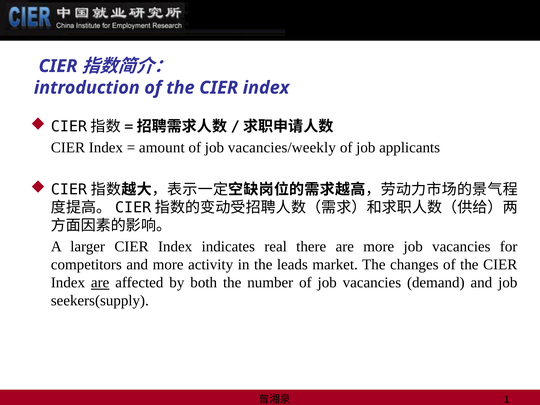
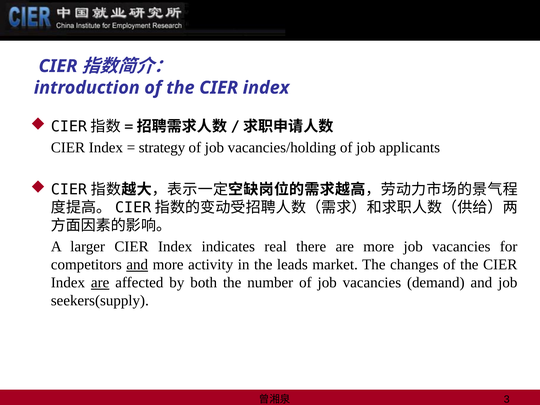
amount: amount -> strategy
vacancies/weekly: vacancies/weekly -> vacancies/holding
and at (137, 265) underline: none -> present
1: 1 -> 3
